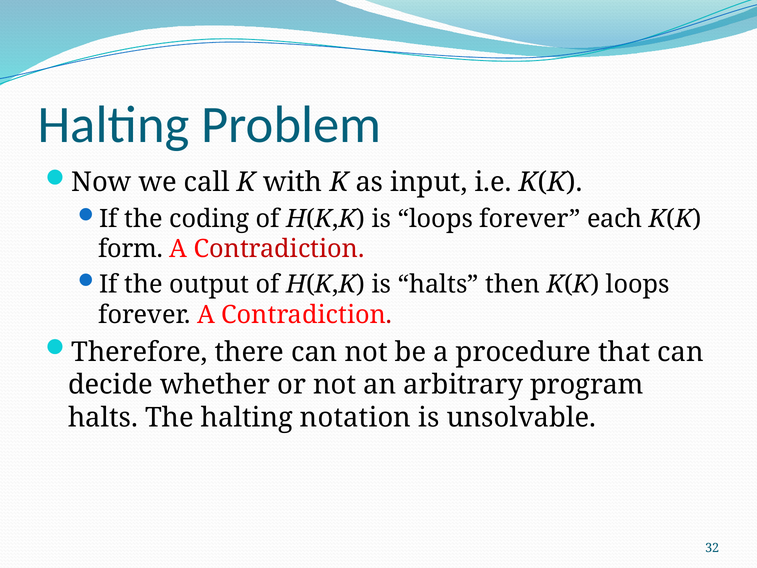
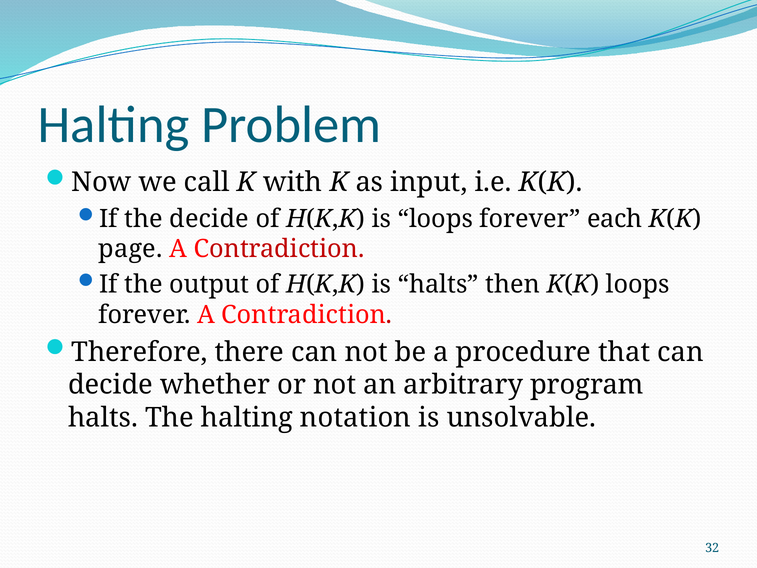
the coding: coding -> decide
form: form -> page
